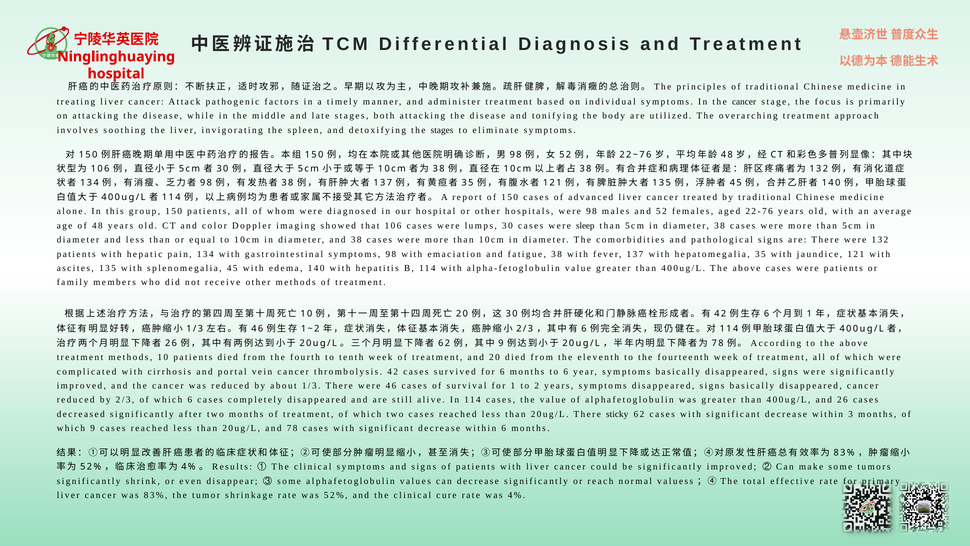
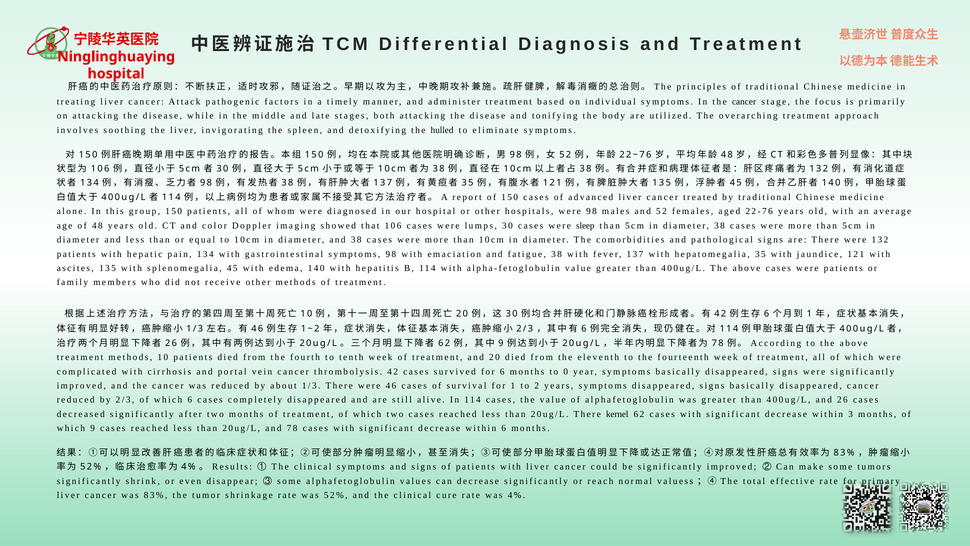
the stages: stages -> hulled
to 6: 6 -> 0
sticky: sticky -> kernel
